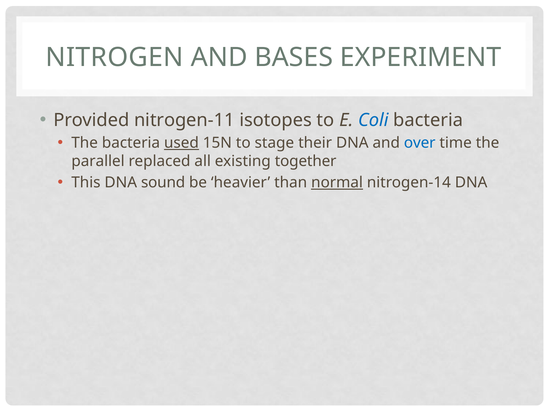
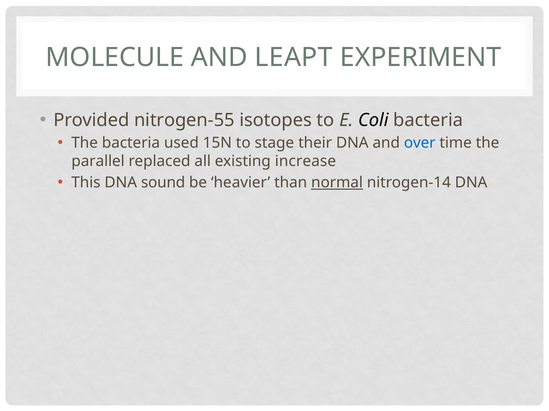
NITROGEN: NITROGEN -> MOLECULE
BASES: BASES -> LEAPT
nitrogen-11: nitrogen-11 -> nitrogen-55
Coli colour: blue -> black
used underline: present -> none
together: together -> increase
